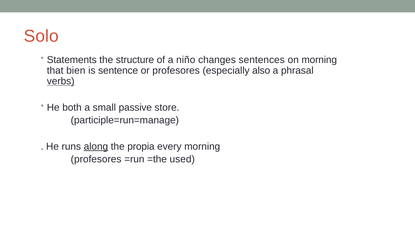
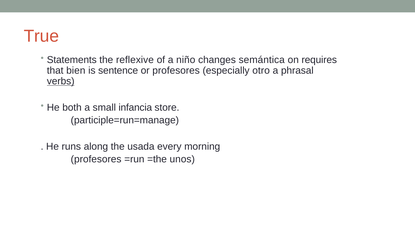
Solo: Solo -> True
structure: structure -> reflexive
sentences: sentences -> semántica
on morning: morning -> requires
also: also -> otro
passive: passive -> infancia
along underline: present -> none
propia: propia -> usada
used: used -> unos
